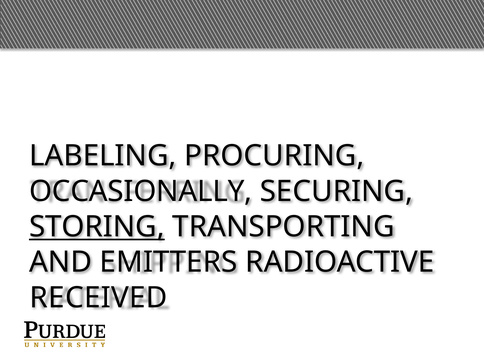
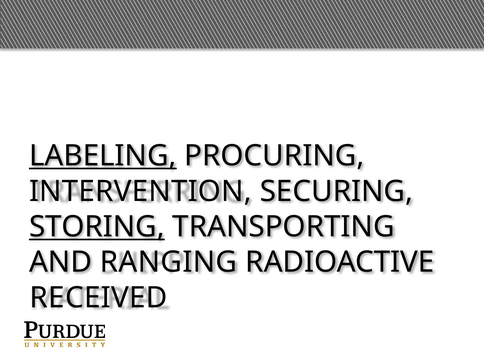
LABELING underline: none -> present
OCCASIONALLY: OCCASIONALLY -> INTERVENTION
EMITTERS: EMITTERS -> RANGING
